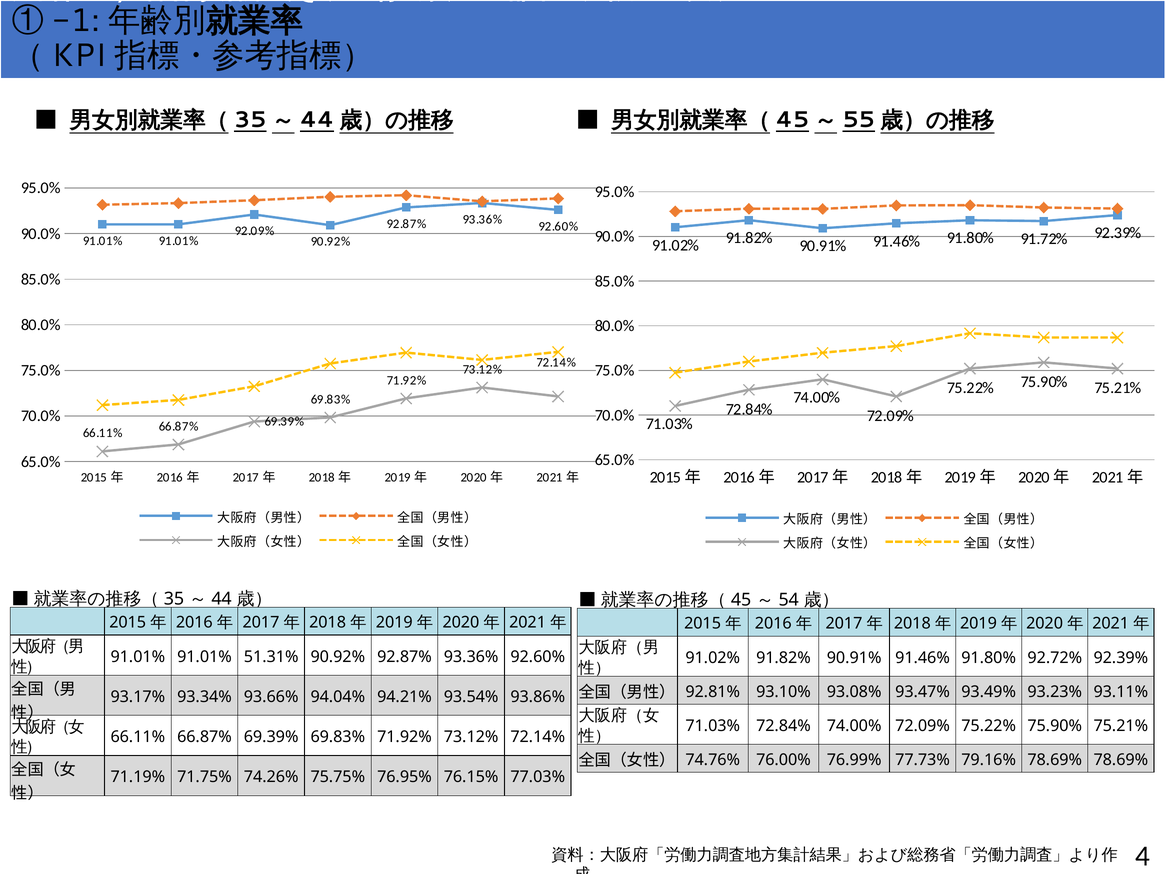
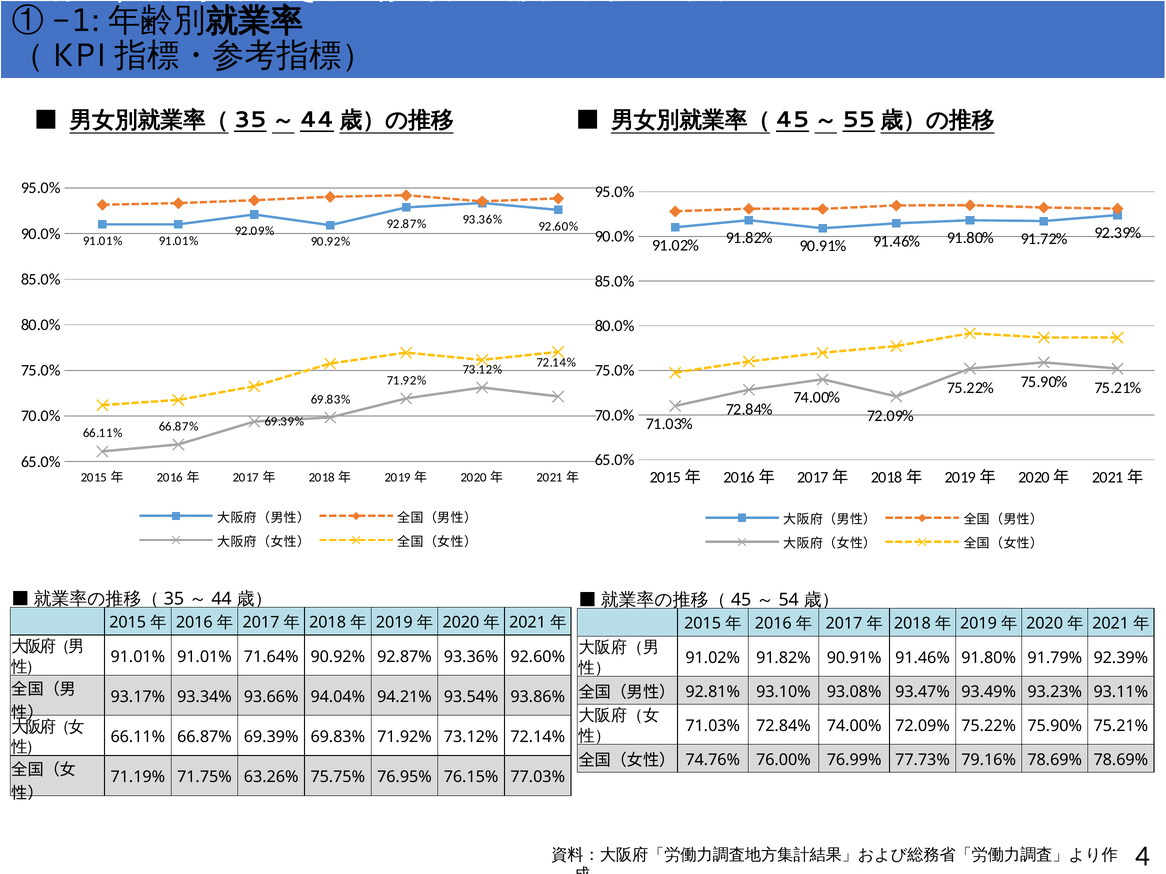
51.31%: 51.31% -> 71.64%
92.72%: 92.72% -> 91.79%
74.26%: 74.26% -> 63.26%
